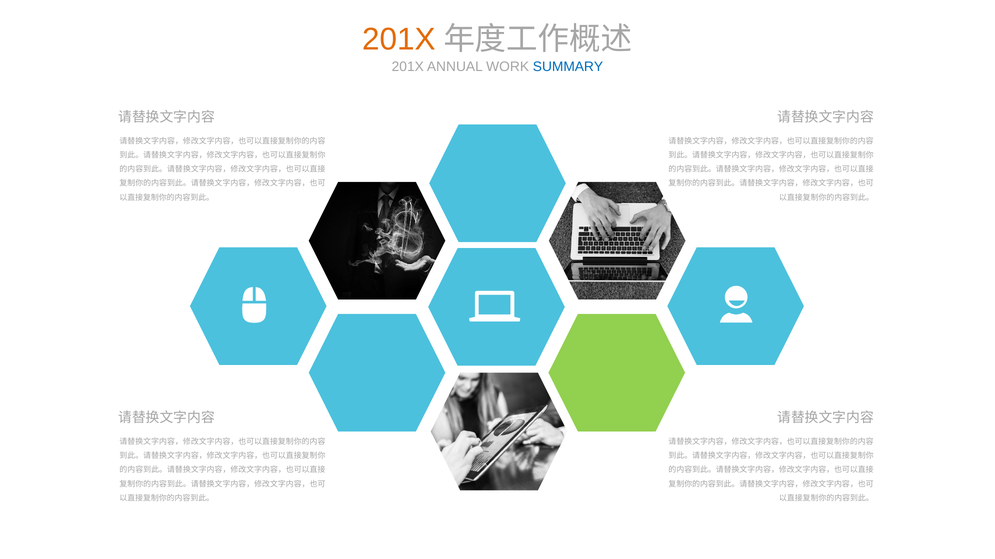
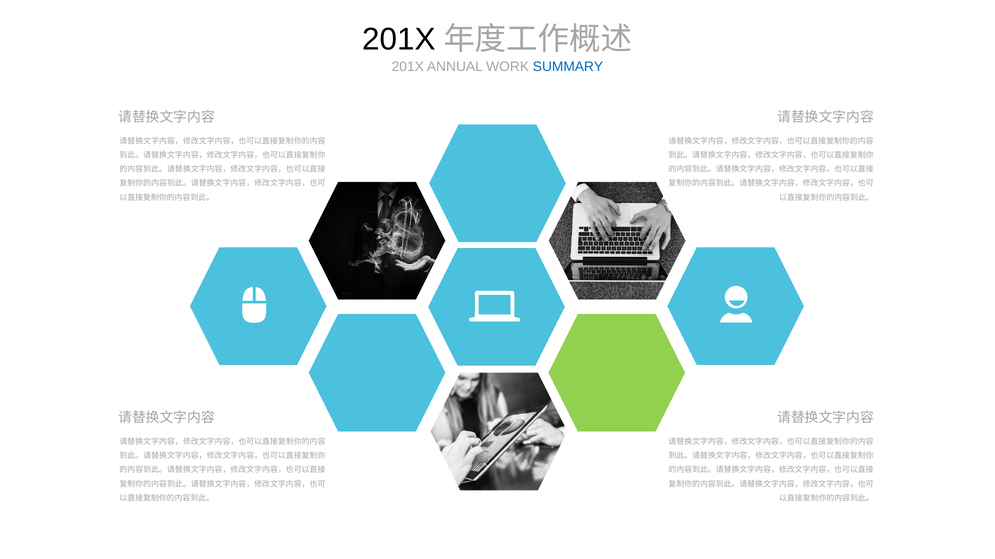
201X at (399, 39) colour: orange -> black
